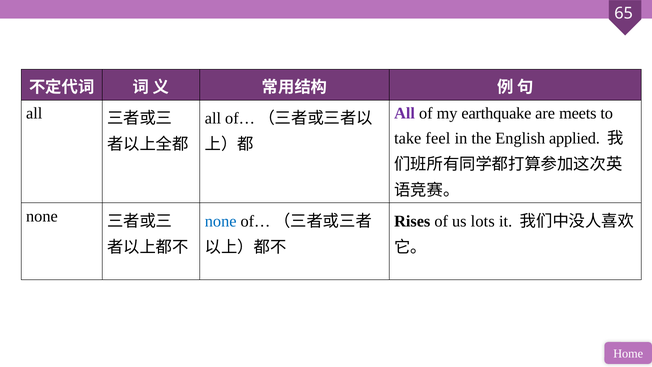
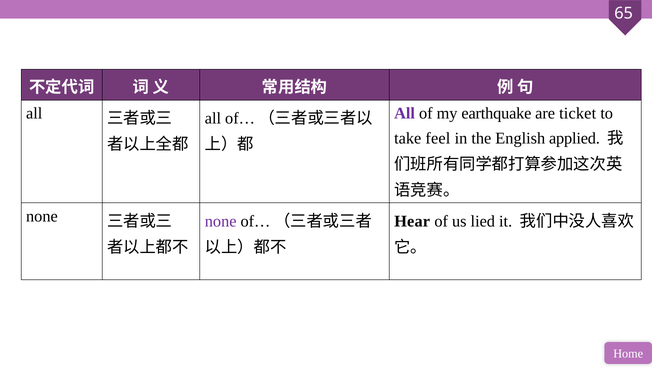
meets: meets -> ticket
none at (221, 221) colour: blue -> purple
Rises: Rises -> Hear
lots: lots -> lied
